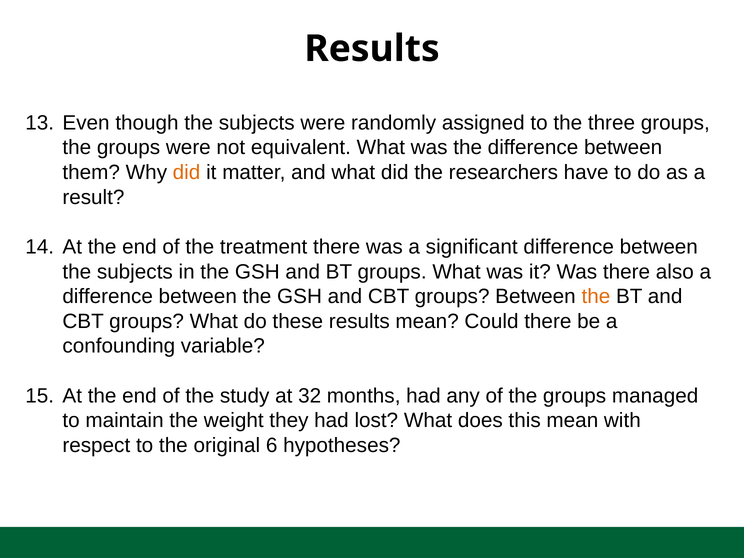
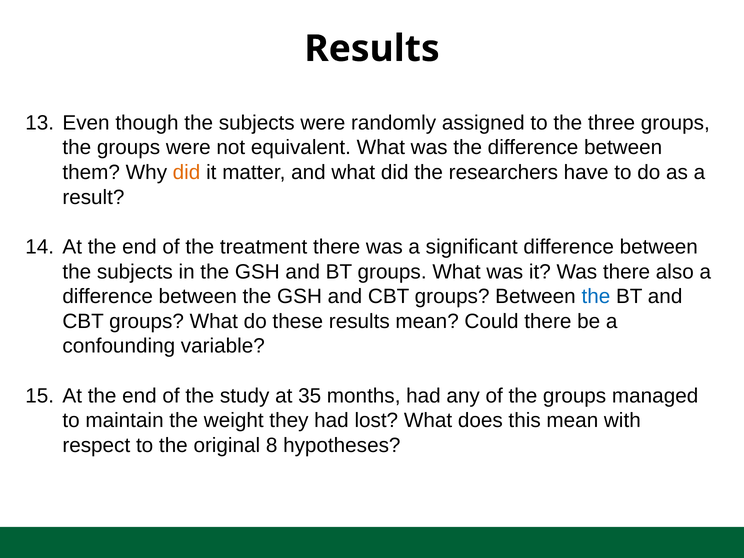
the at (596, 296) colour: orange -> blue
32: 32 -> 35
6: 6 -> 8
